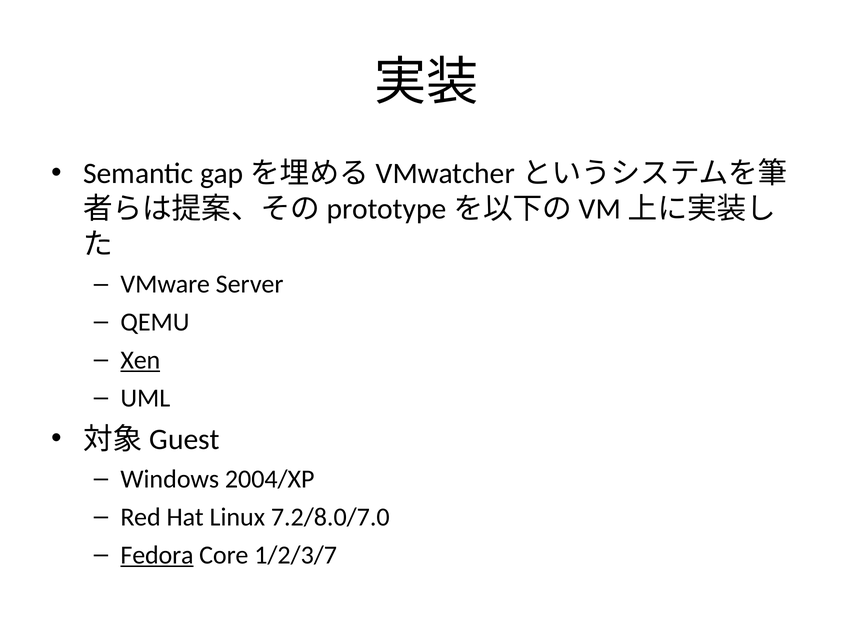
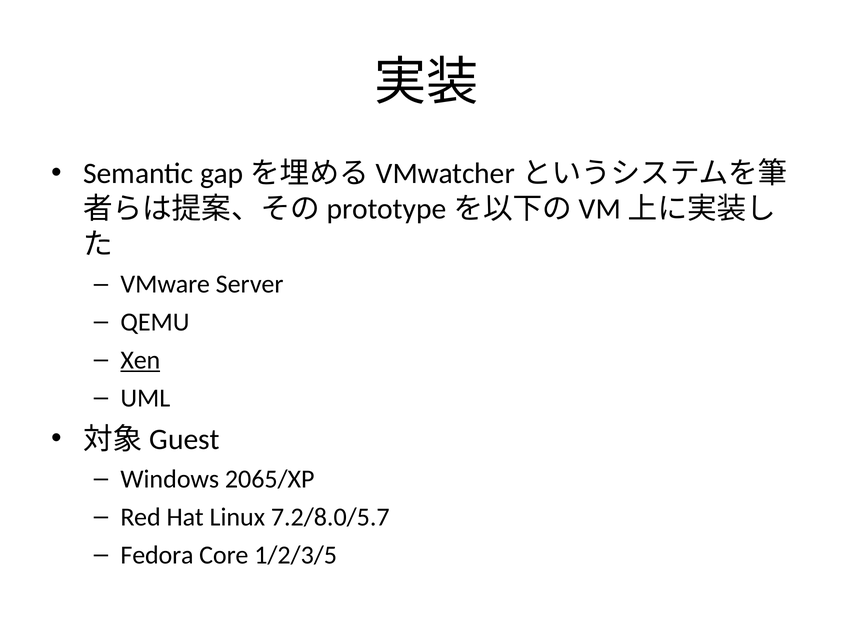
2004/XP: 2004/XP -> 2065/XP
7.2/8.0/7.0: 7.2/8.0/7.0 -> 7.2/8.0/5.7
Fedora underline: present -> none
1/2/3/7: 1/2/3/7 -> 1/2/3/5
